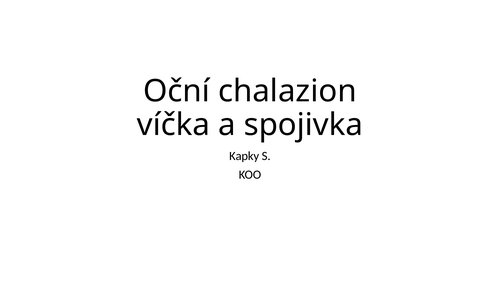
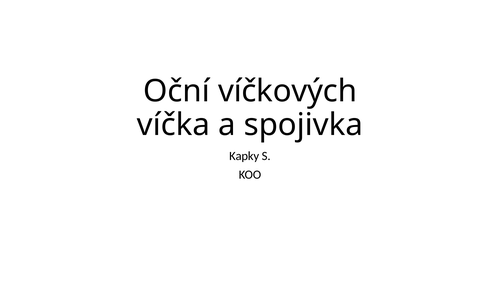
chalazion: chalazion -> víčkových
